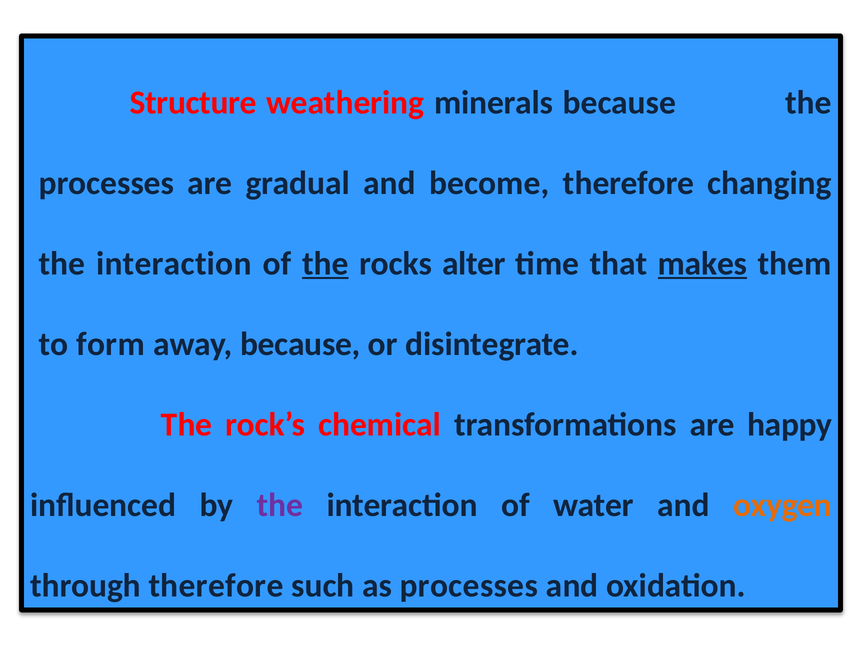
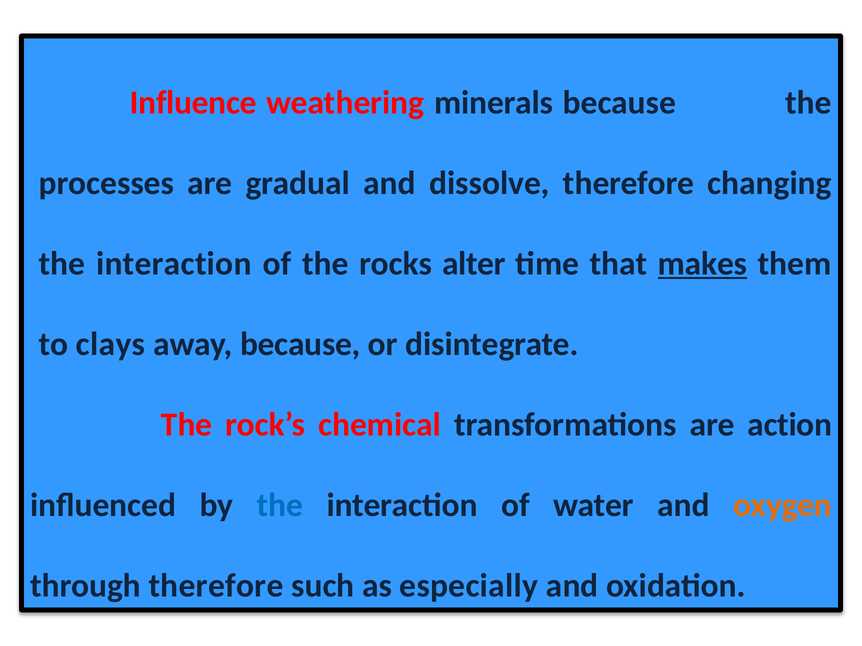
Structure: Structure -> Influence
become: become -> dissolve
the at (325, 264) underline: present -> none
form: form -> clays
happy: happy -> action
the at (280, 505) colour: purple -> blue
as processes: processes -> especially
